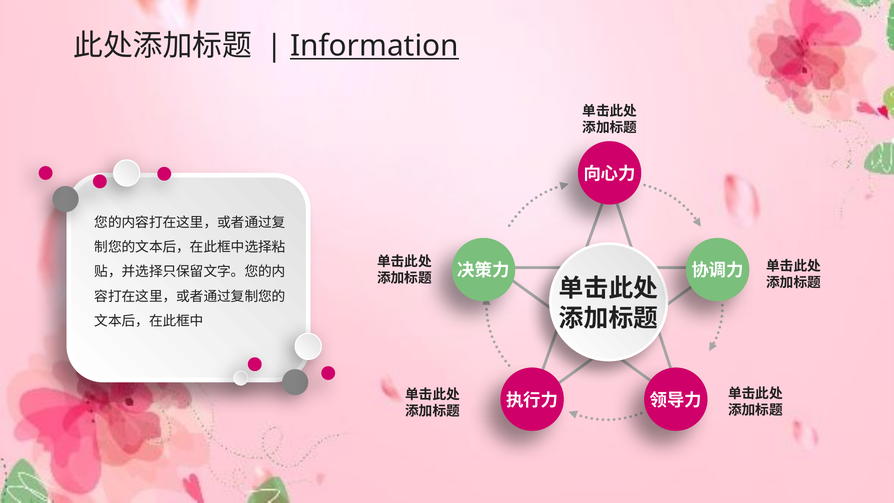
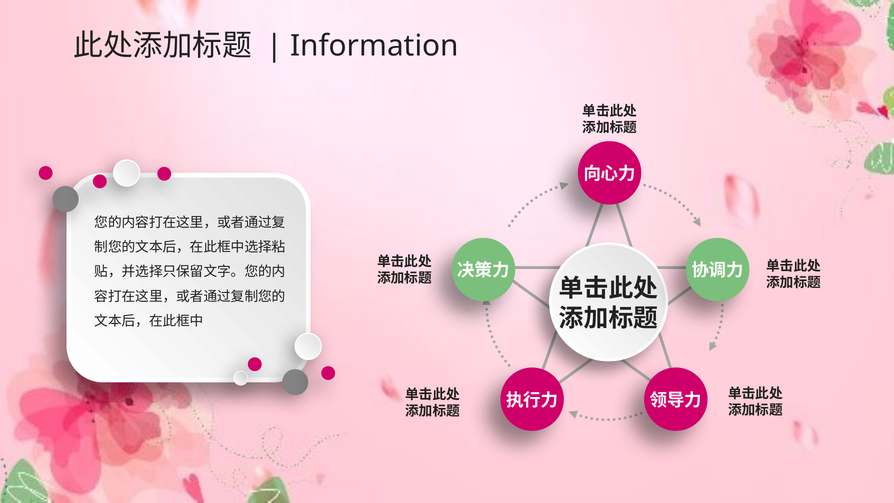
Information underline: present -> none
